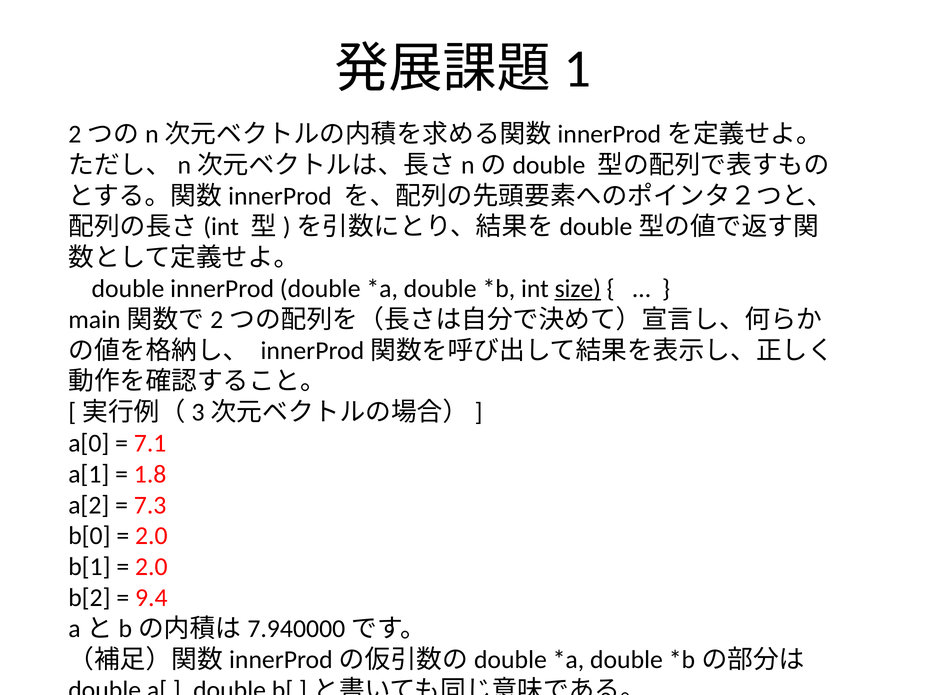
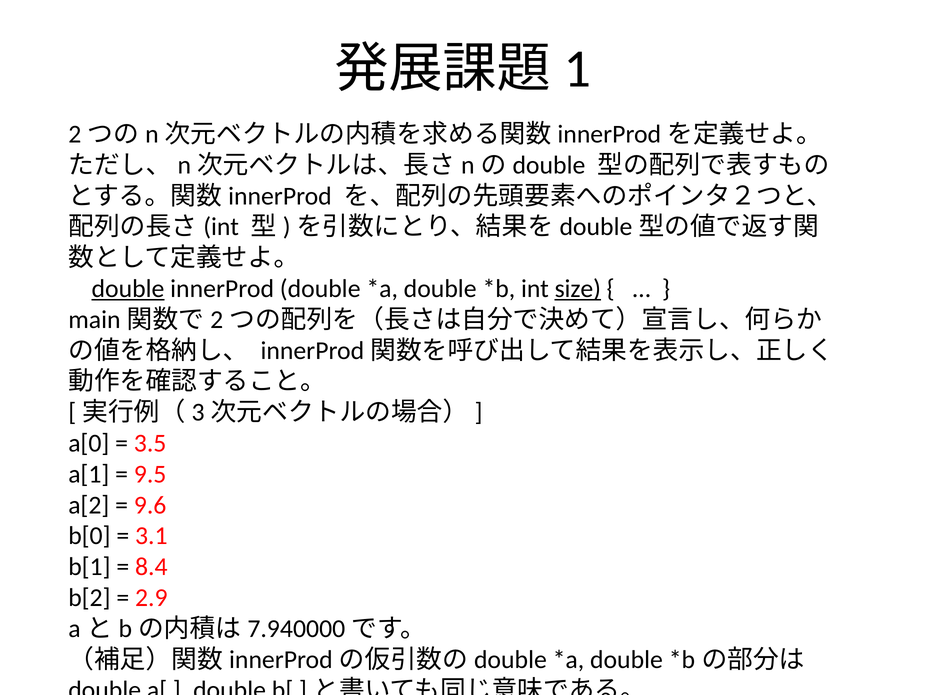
double at (128, 289) underline: none -> present
7.1: 7.1 -> 3.5
1.8: 1.8 -> 9.5
7.3: 7.3 -> 9.6
2.0 at (151, 536): 2.0 -> 3.1
2.0 at (151, 566): 2.0 -> 8.4
9.4: 9.4 -> 2.9
